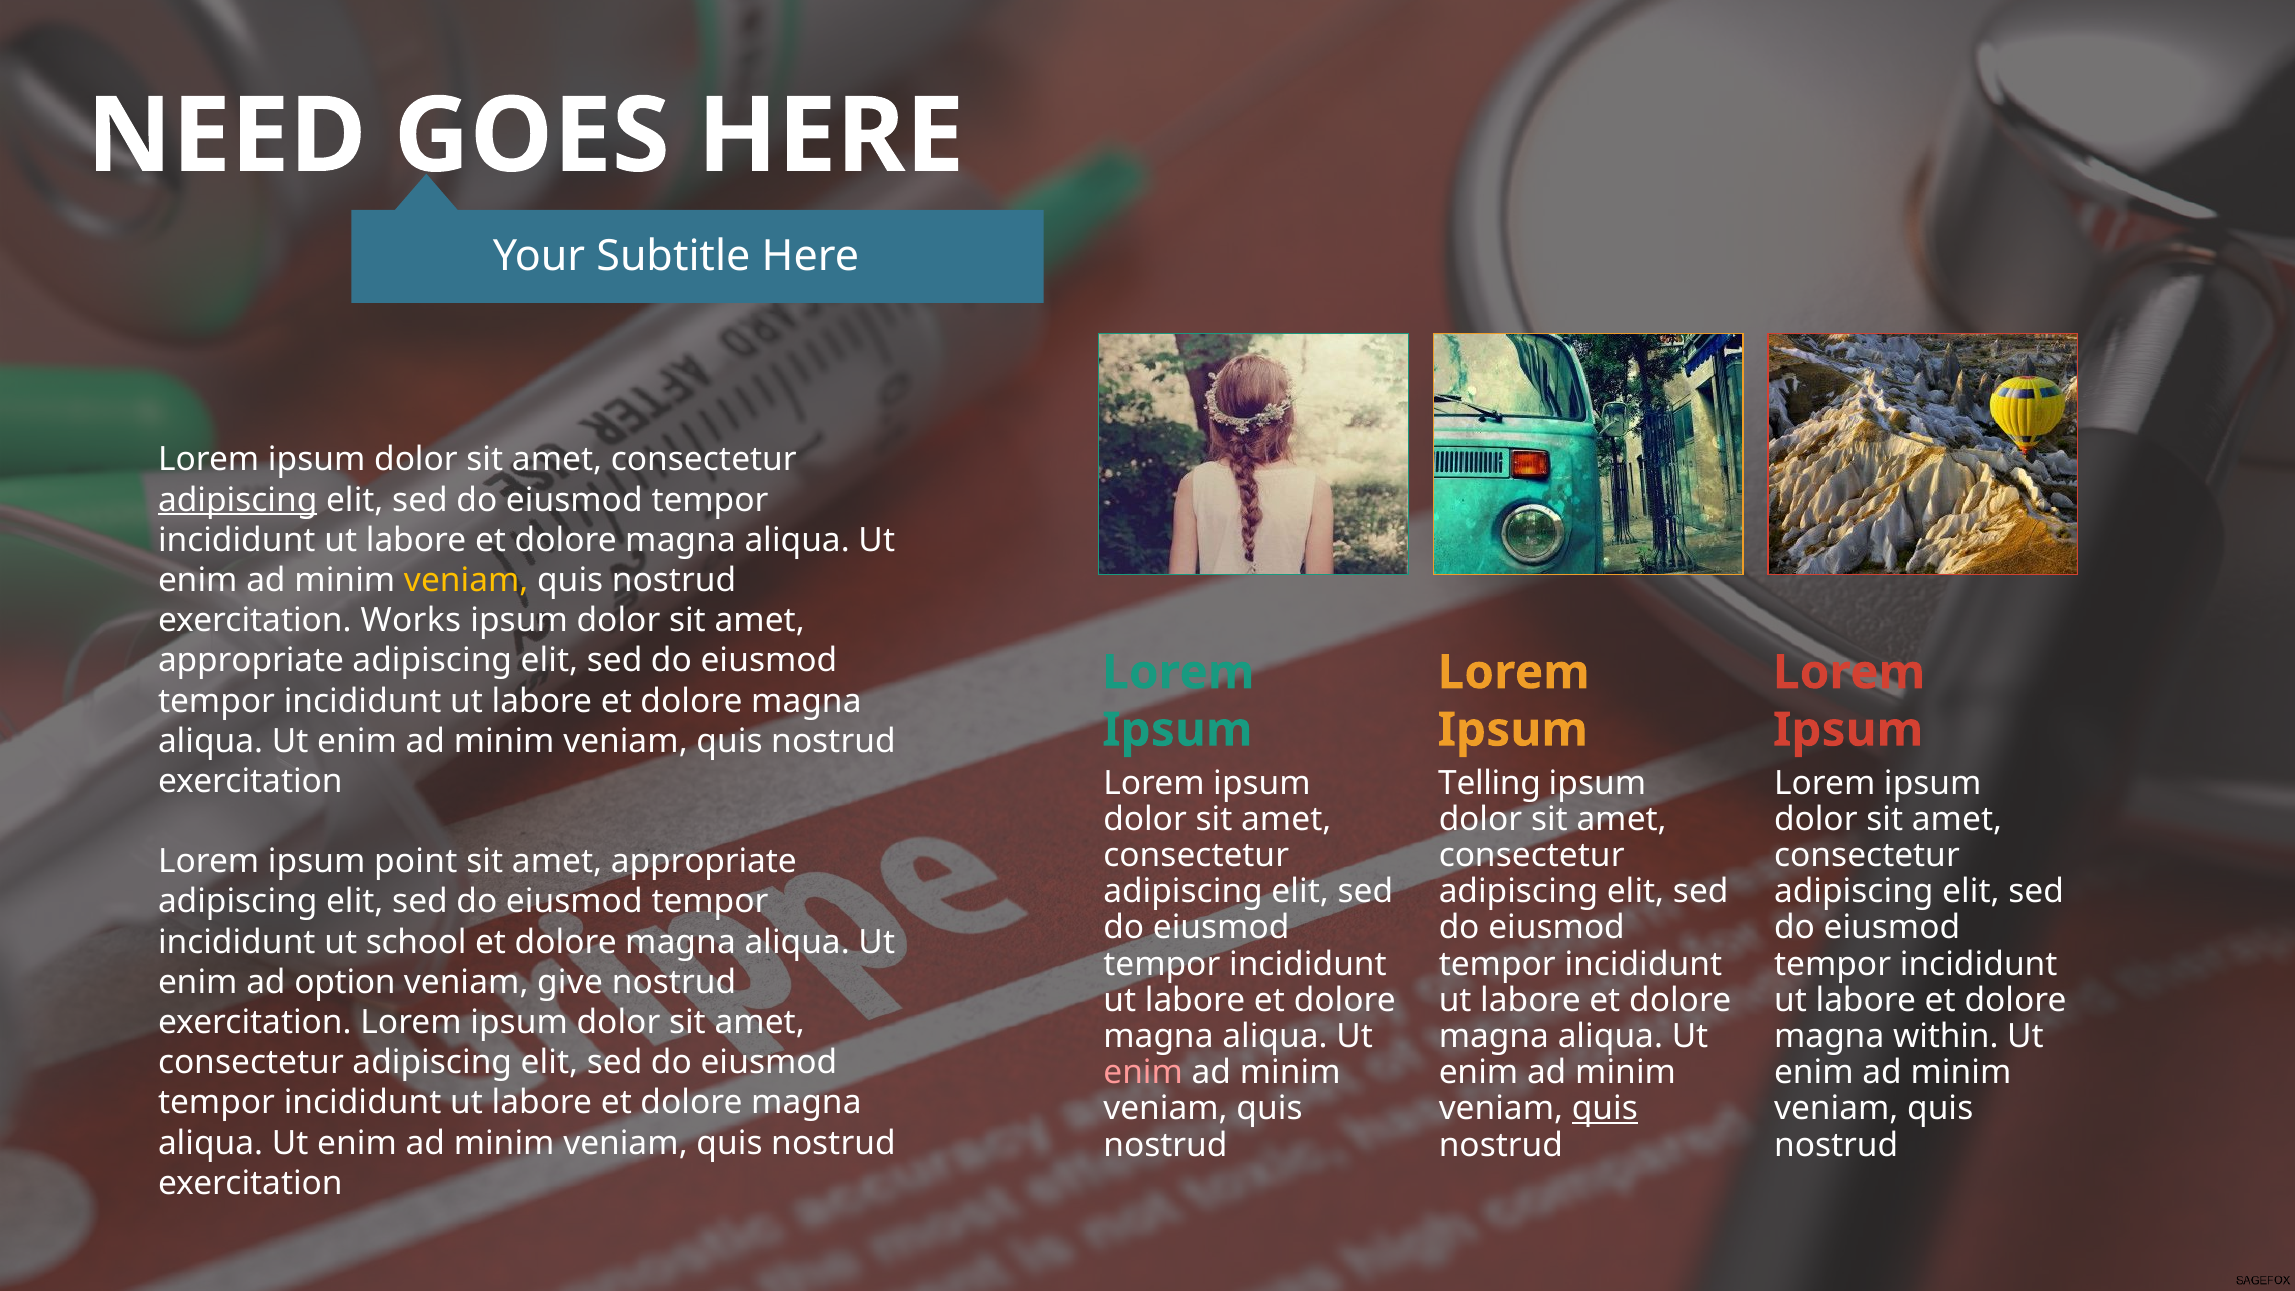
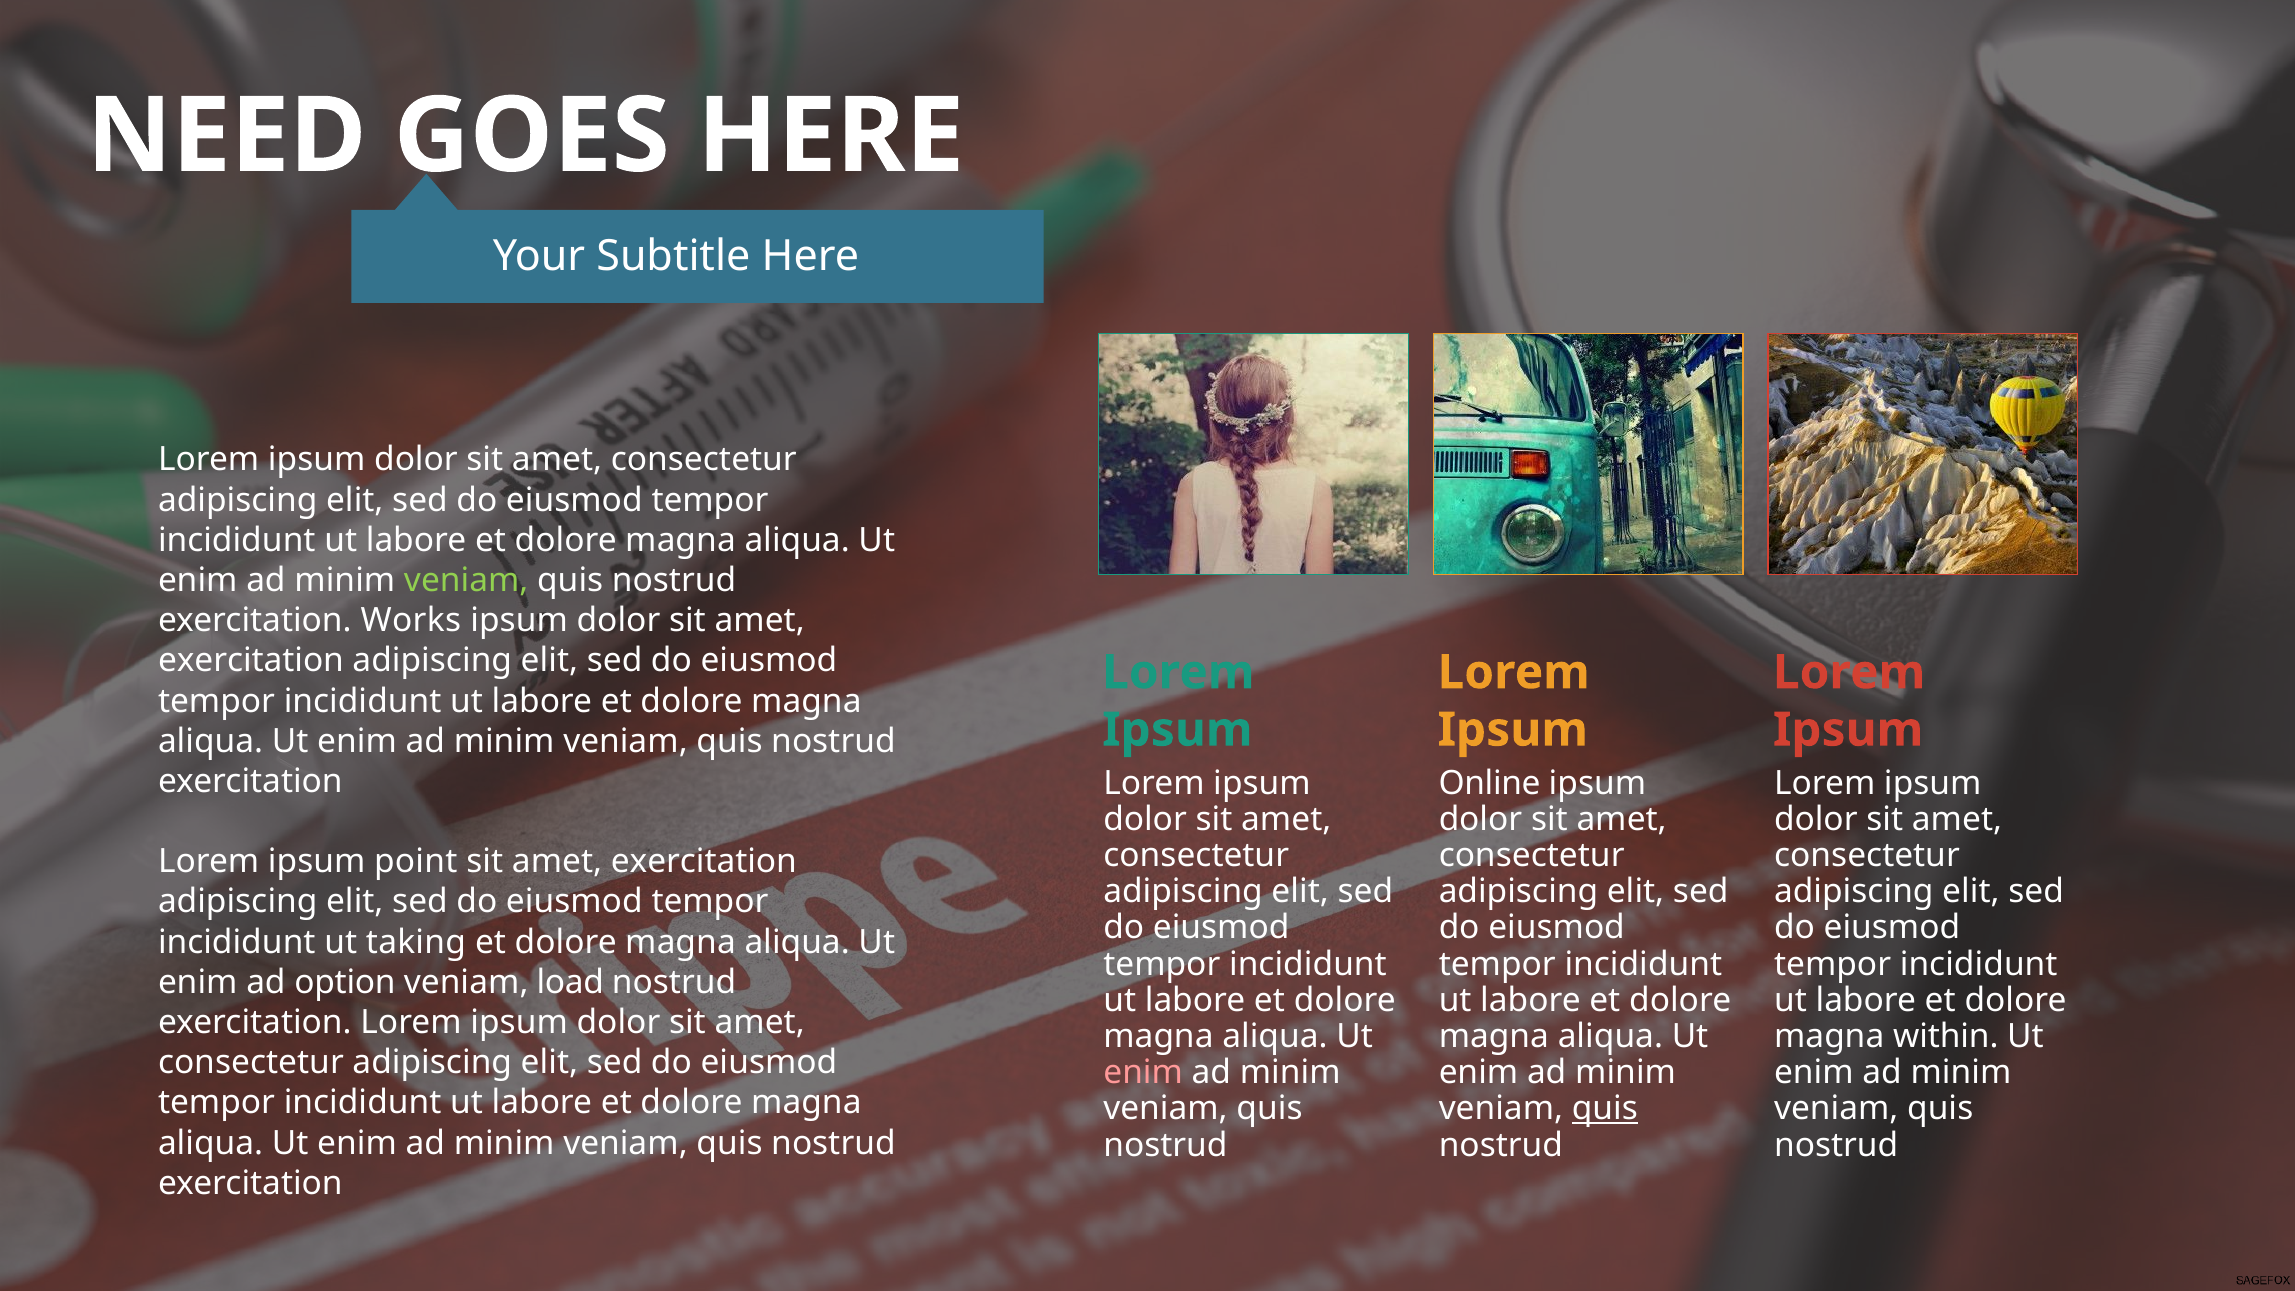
adipiscing at (238, 500) underline: present -> none
veniam at (466, 580) colour: yellow -> light green
appropriate at (251, 661): appropriate -> exercitation
Telling: Telling -> Online
appropriate at (704, 862): appropriate -> exercitation
school: school -> taking
give: give -> load
